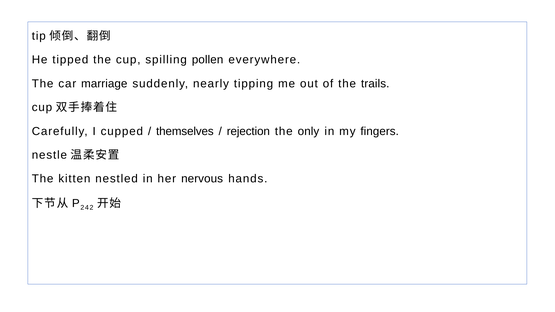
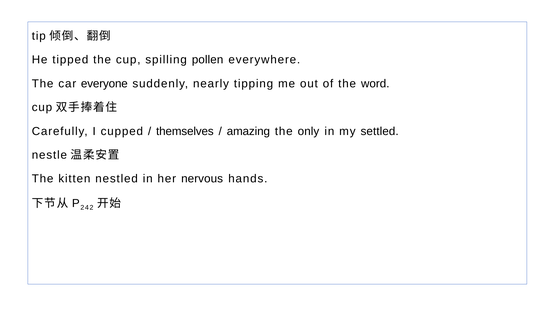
marriage: marriage -> everyone
trails: trails -> word
rejection: rejection -> amazing
fingers: fingers -> settled
